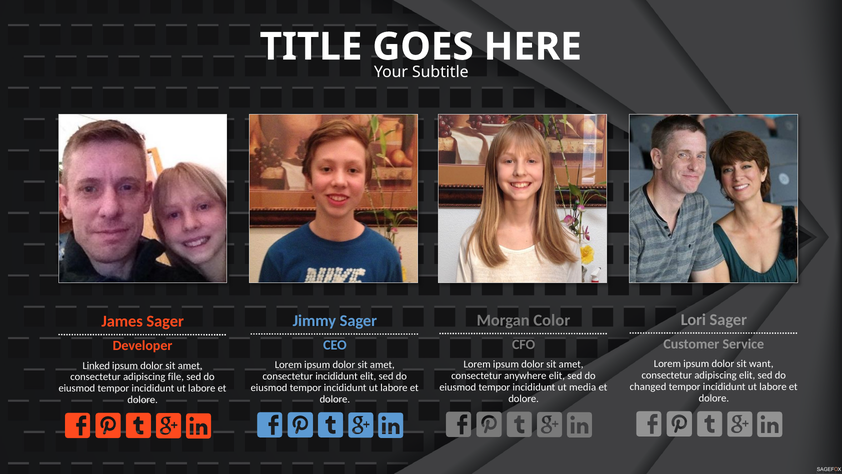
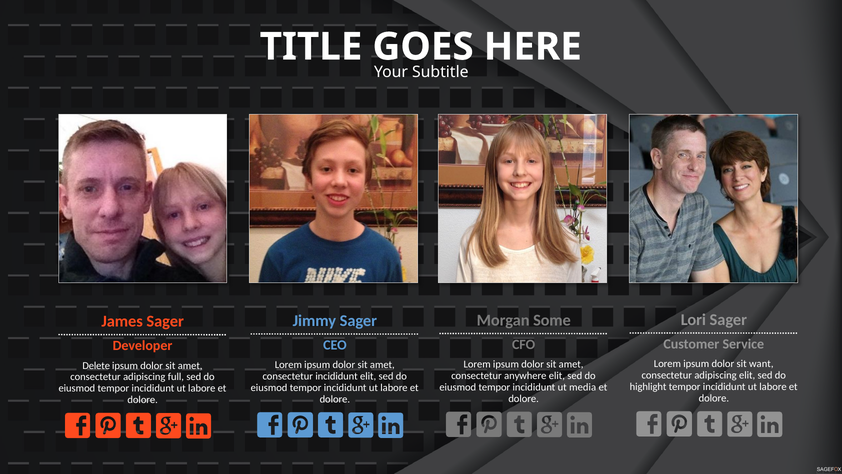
Color: Color -> Some
Linked: Linked -> Delete
file: file -> full
changed: changed -> highlight
